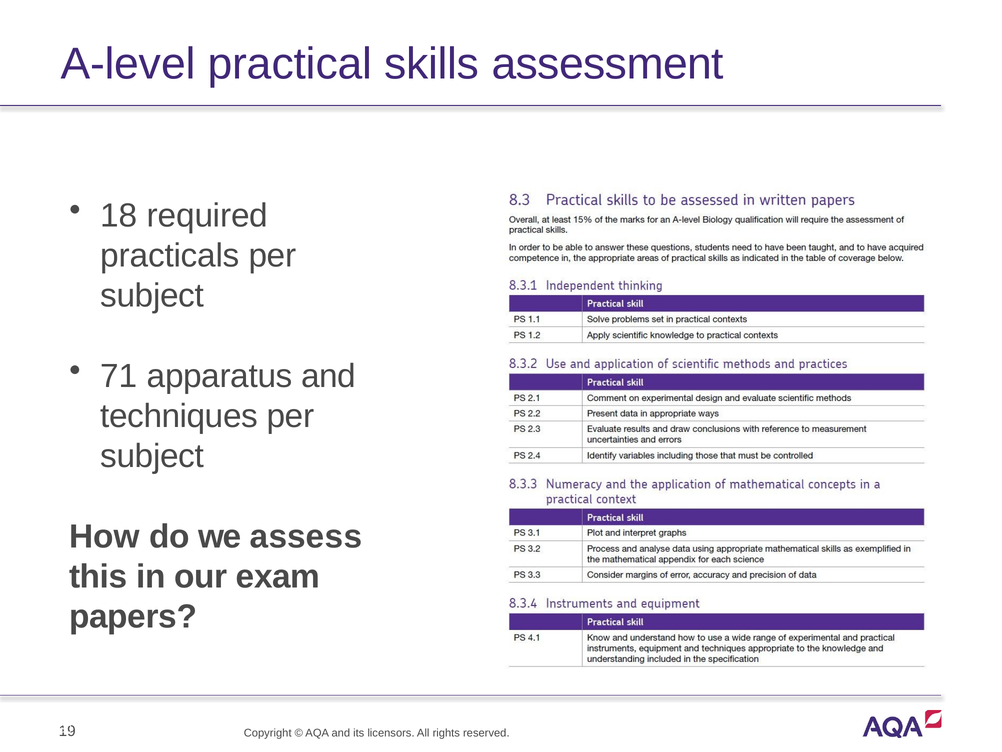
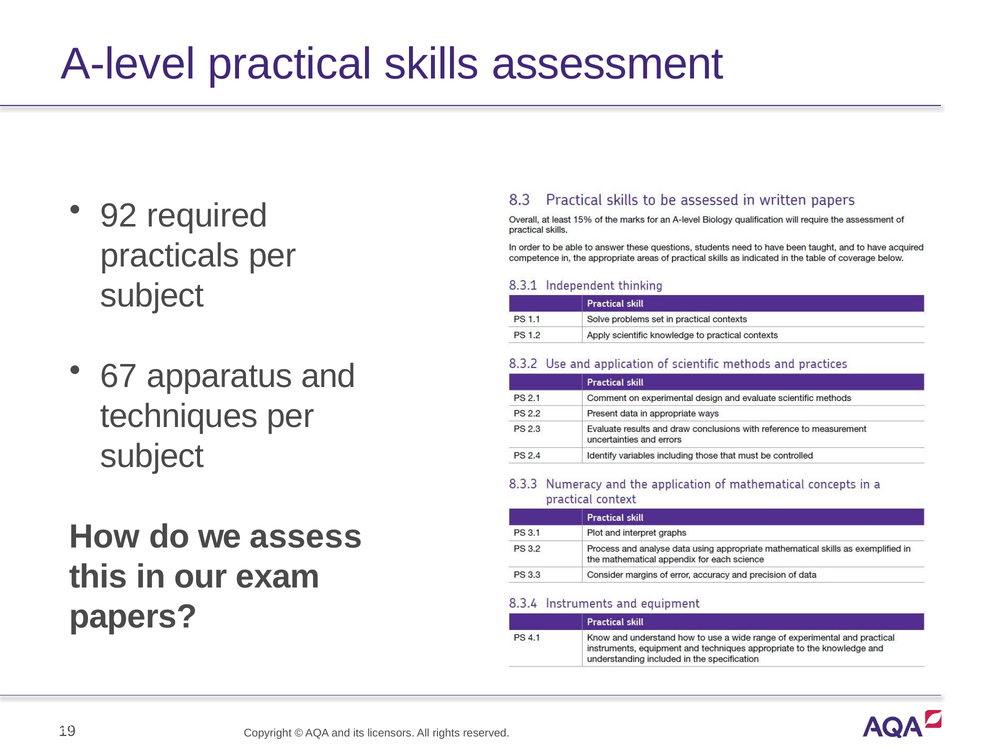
18: 18 -> 92
71: 71 -> 67
